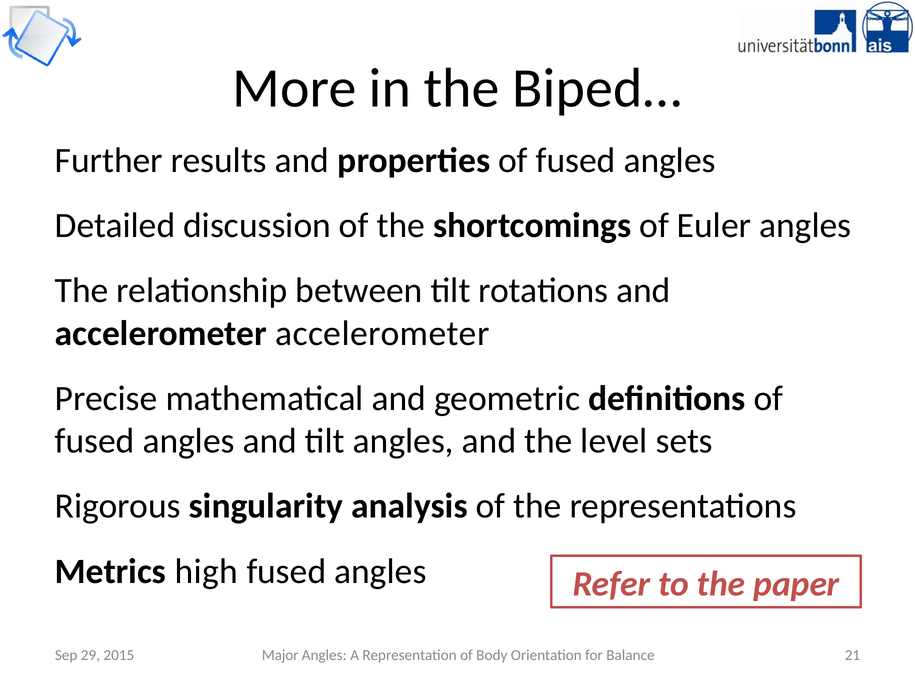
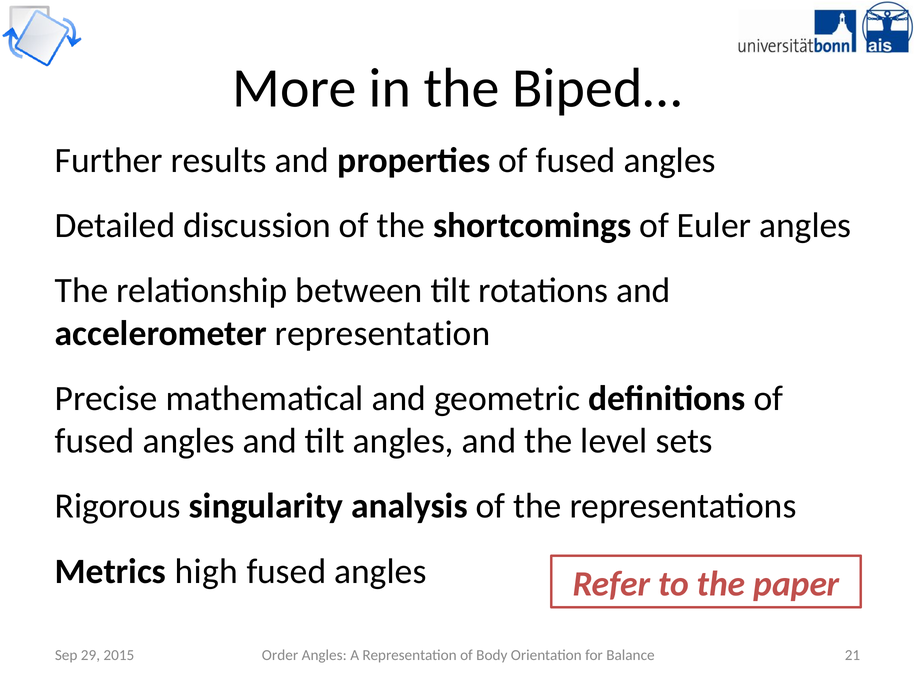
accelerometer accelerometer: accelerometer -> representation
Major: Major -> Order
